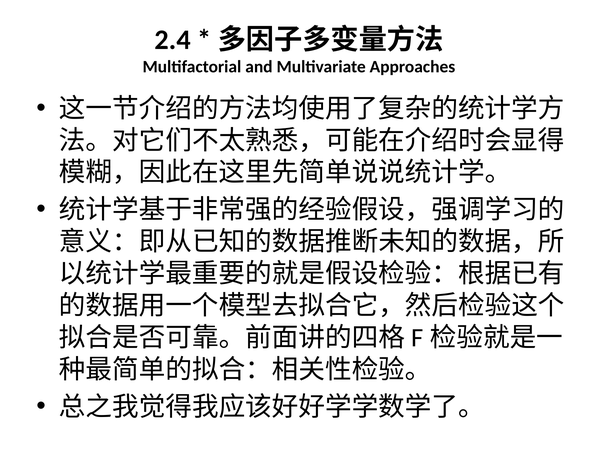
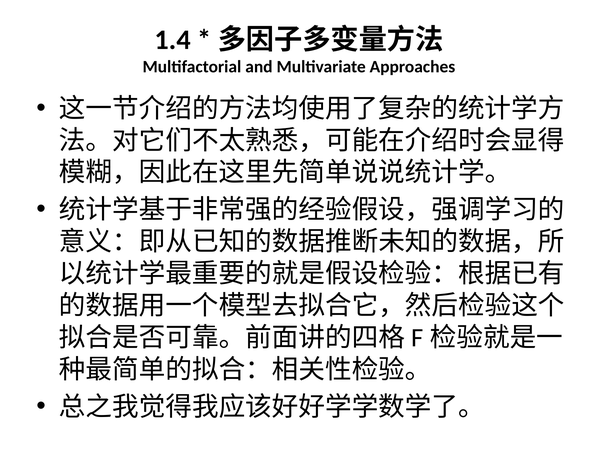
2.4: 2.4 -> 1.4
